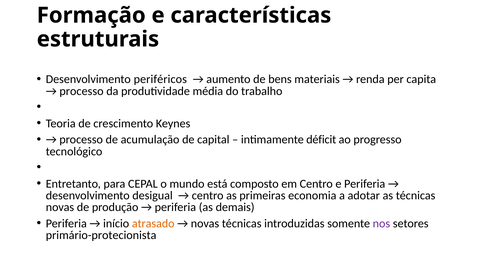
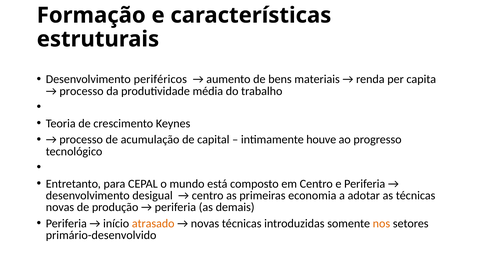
déficit: déficit -> houve
nos colour: purple -> orange
primário-protecionista: primário-protecionista -> primário-desenvolvido
